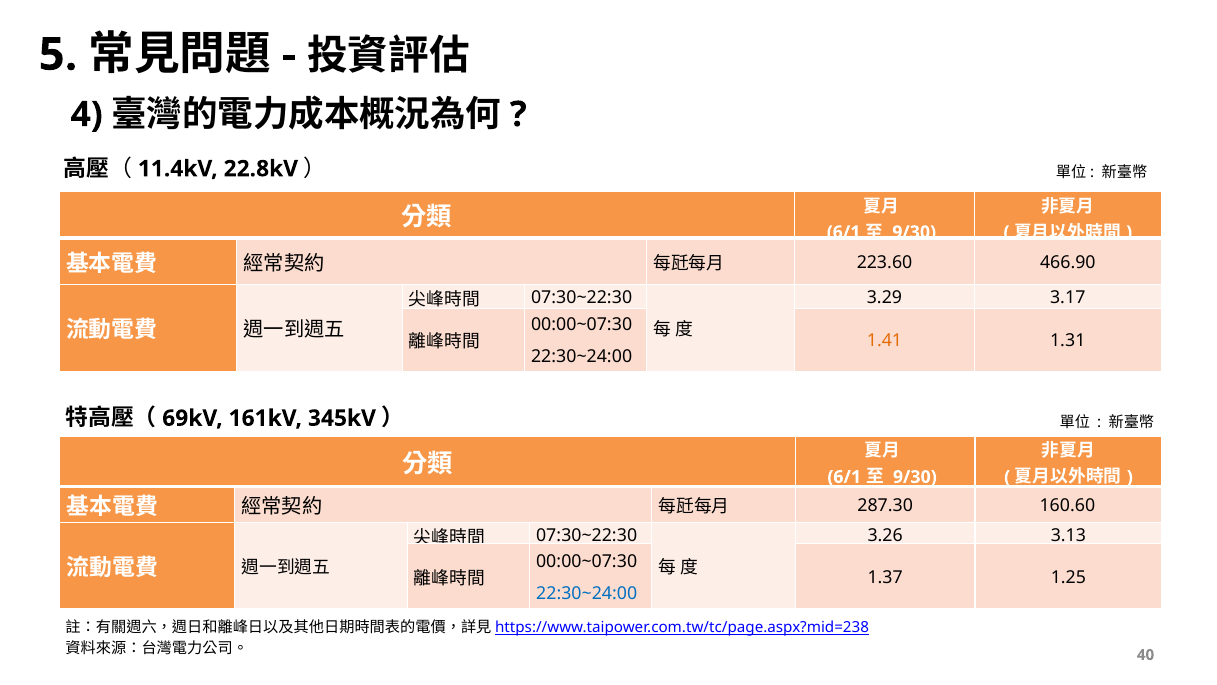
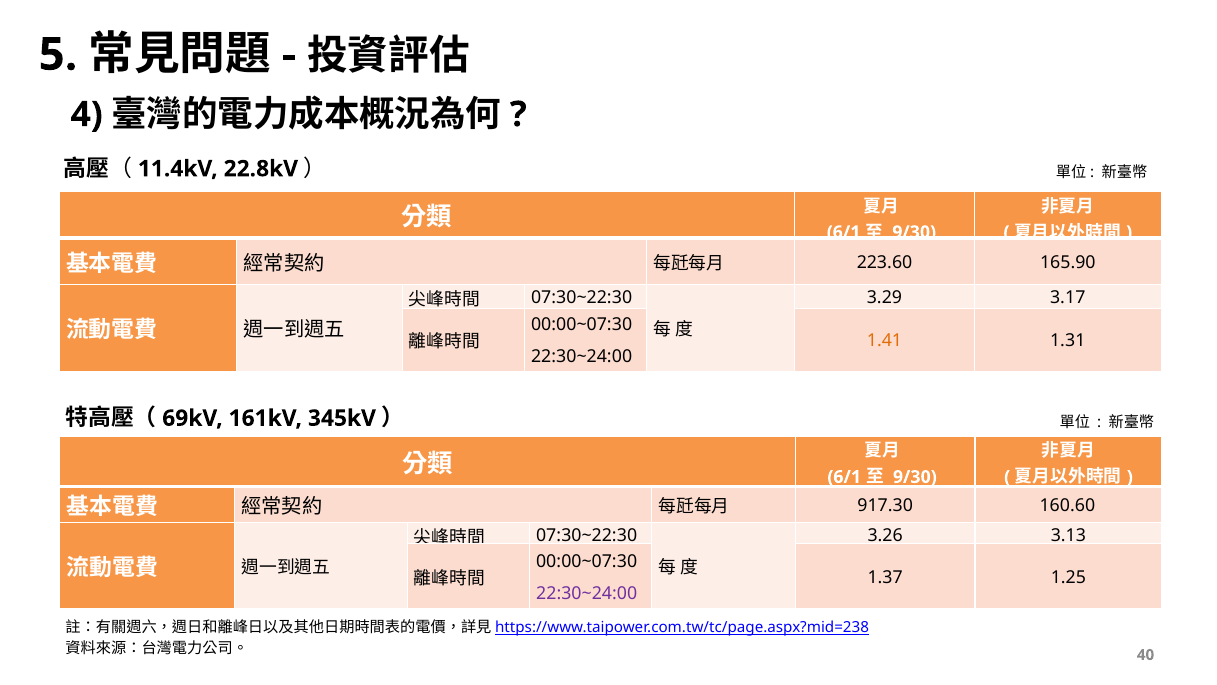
466.90: 466.90 -> 165.90
287.30: 287.30 -> 917.30
22:30~24:00 at (587, 593) colour: blue -> purple
